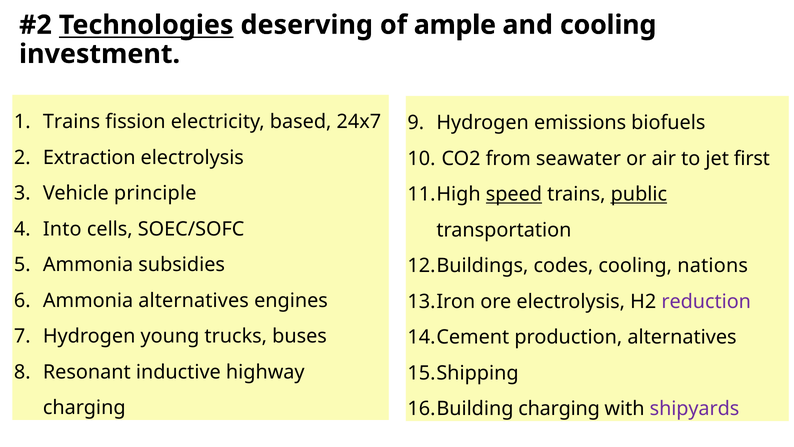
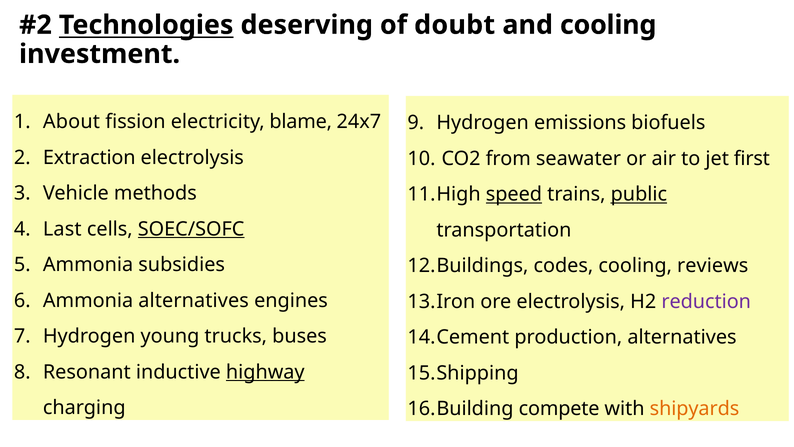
ample: ample -> doubt
Trains at (72, 122): Trains -> About
based: based -> blame
principle: principle -> methods
Into: Into -> Last
SOEC/SOFC underline: none -> present
nations: nations -> reviews
highway underline: none -> present
charging at (559, 409): charging -> compete
shipyards colour: purple -> orange
